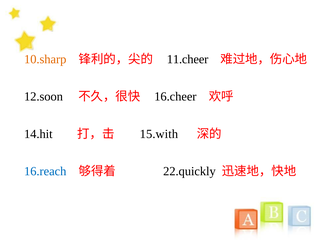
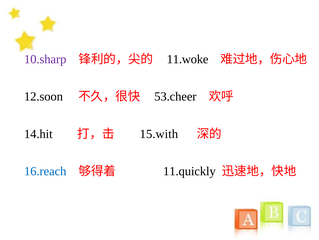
10.sharp colour: orange -> purple
11.cheer: 11.cheer -> 11.woke
16.cheer: 16.cheer -> 53.cheer
22.quickly: 22.quickly -> 11.quickly
